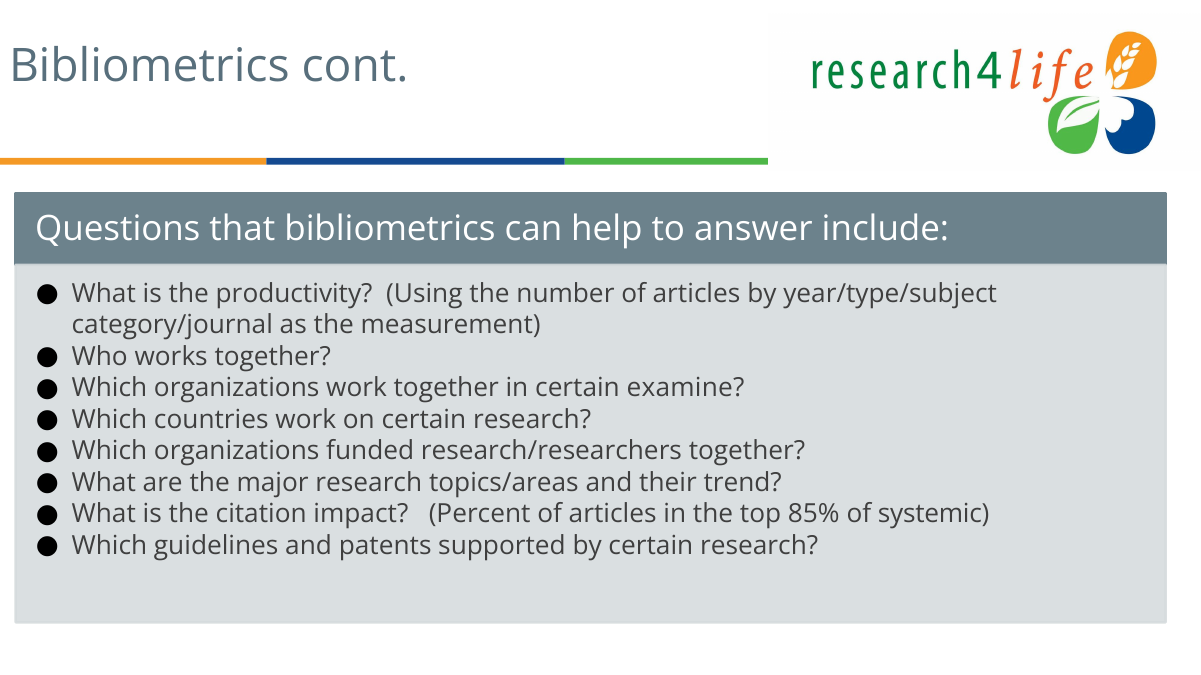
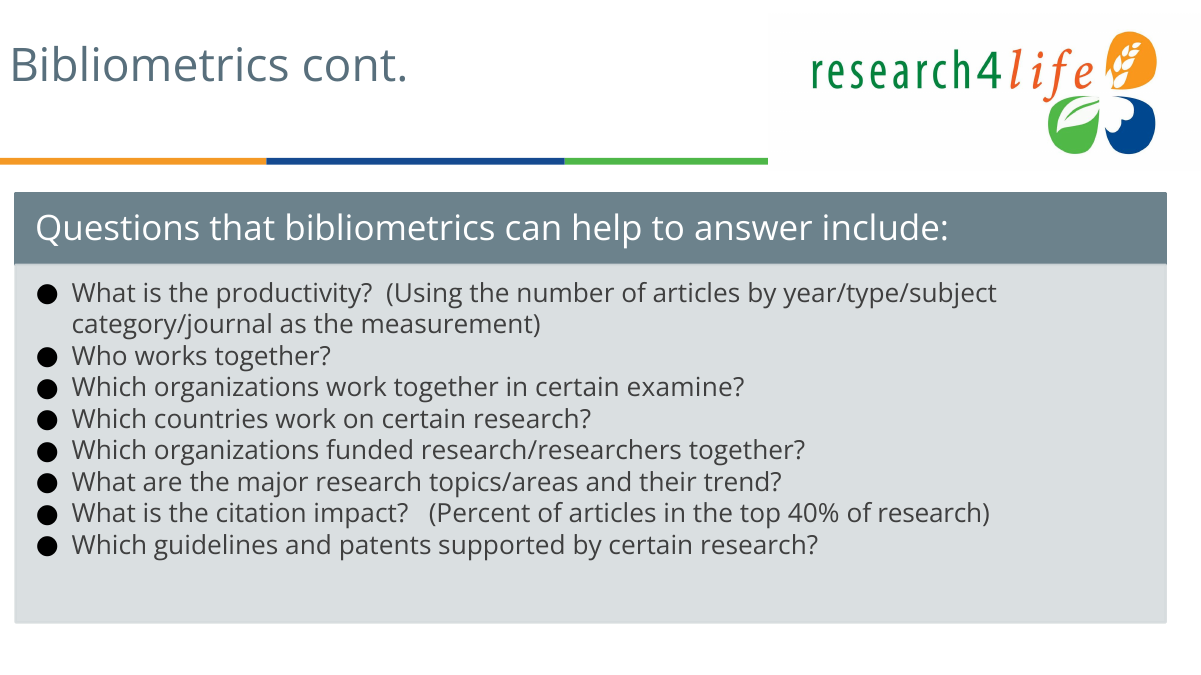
85%: 85% -> 40%
of systemic: systemic -> research
